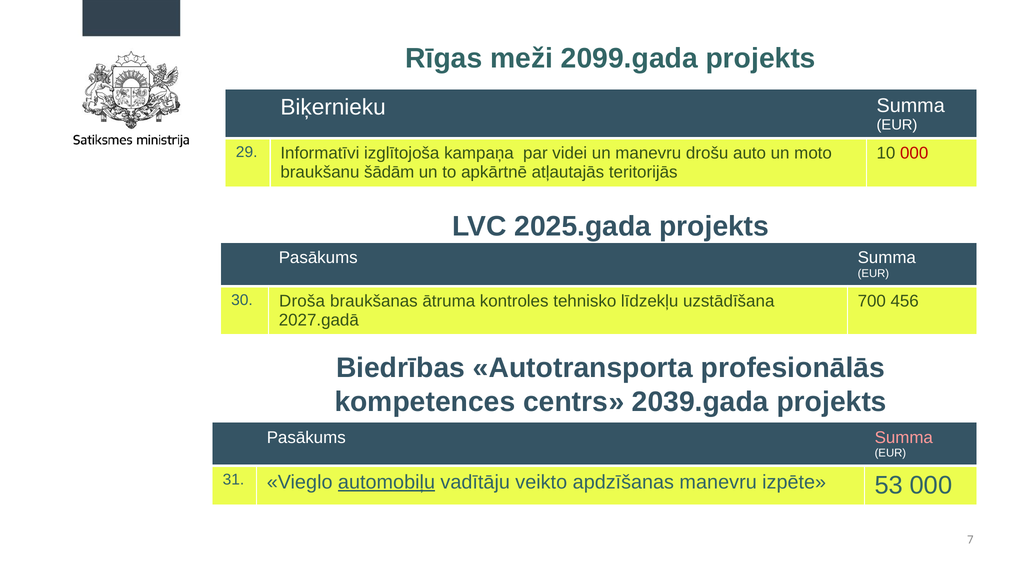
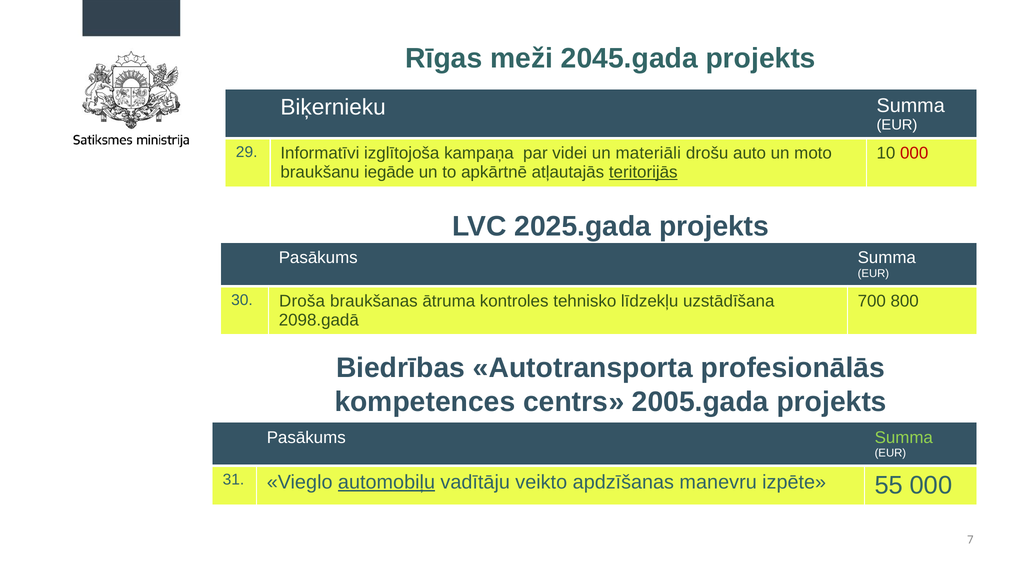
2099.gada: 2099.gada -> 2045.gada
un manevru: manevru -> materiāli
šādām: šādām -> iegāde
teritorijās underline: none -> present
456: 456 -> 800
2027.gadā: 2027.gadā -> 2098.gadā
2039.gada: 2039.gada -> 2005.gada
Summa at (904, 438) colour: pink -> light green
53: 53 -> 55
